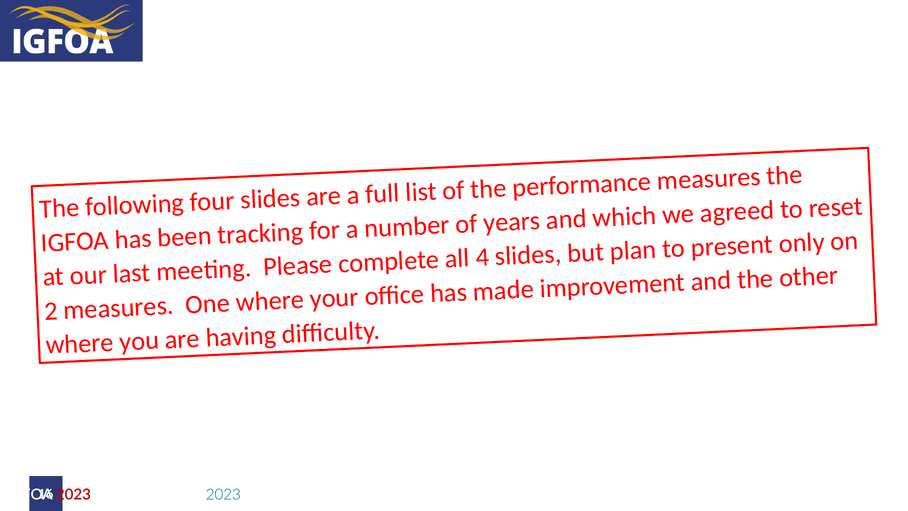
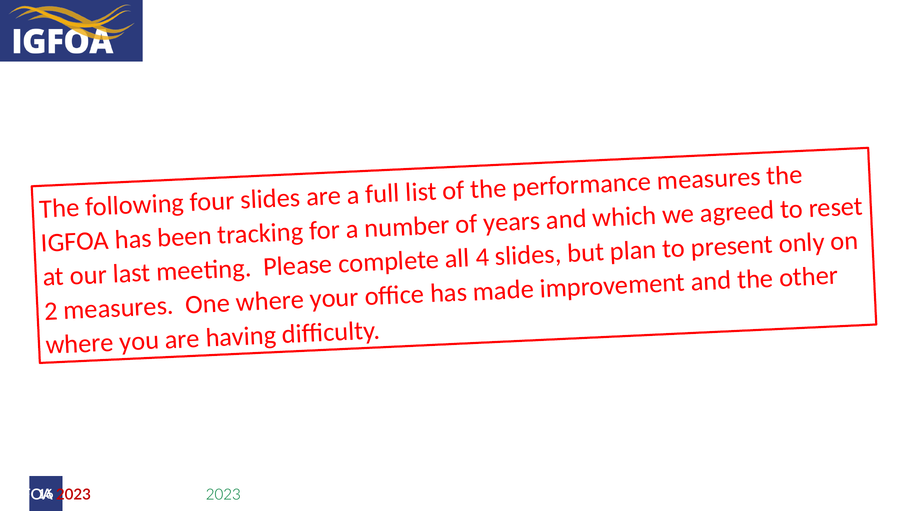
2023 at (223, 494) colour: blue -> green
